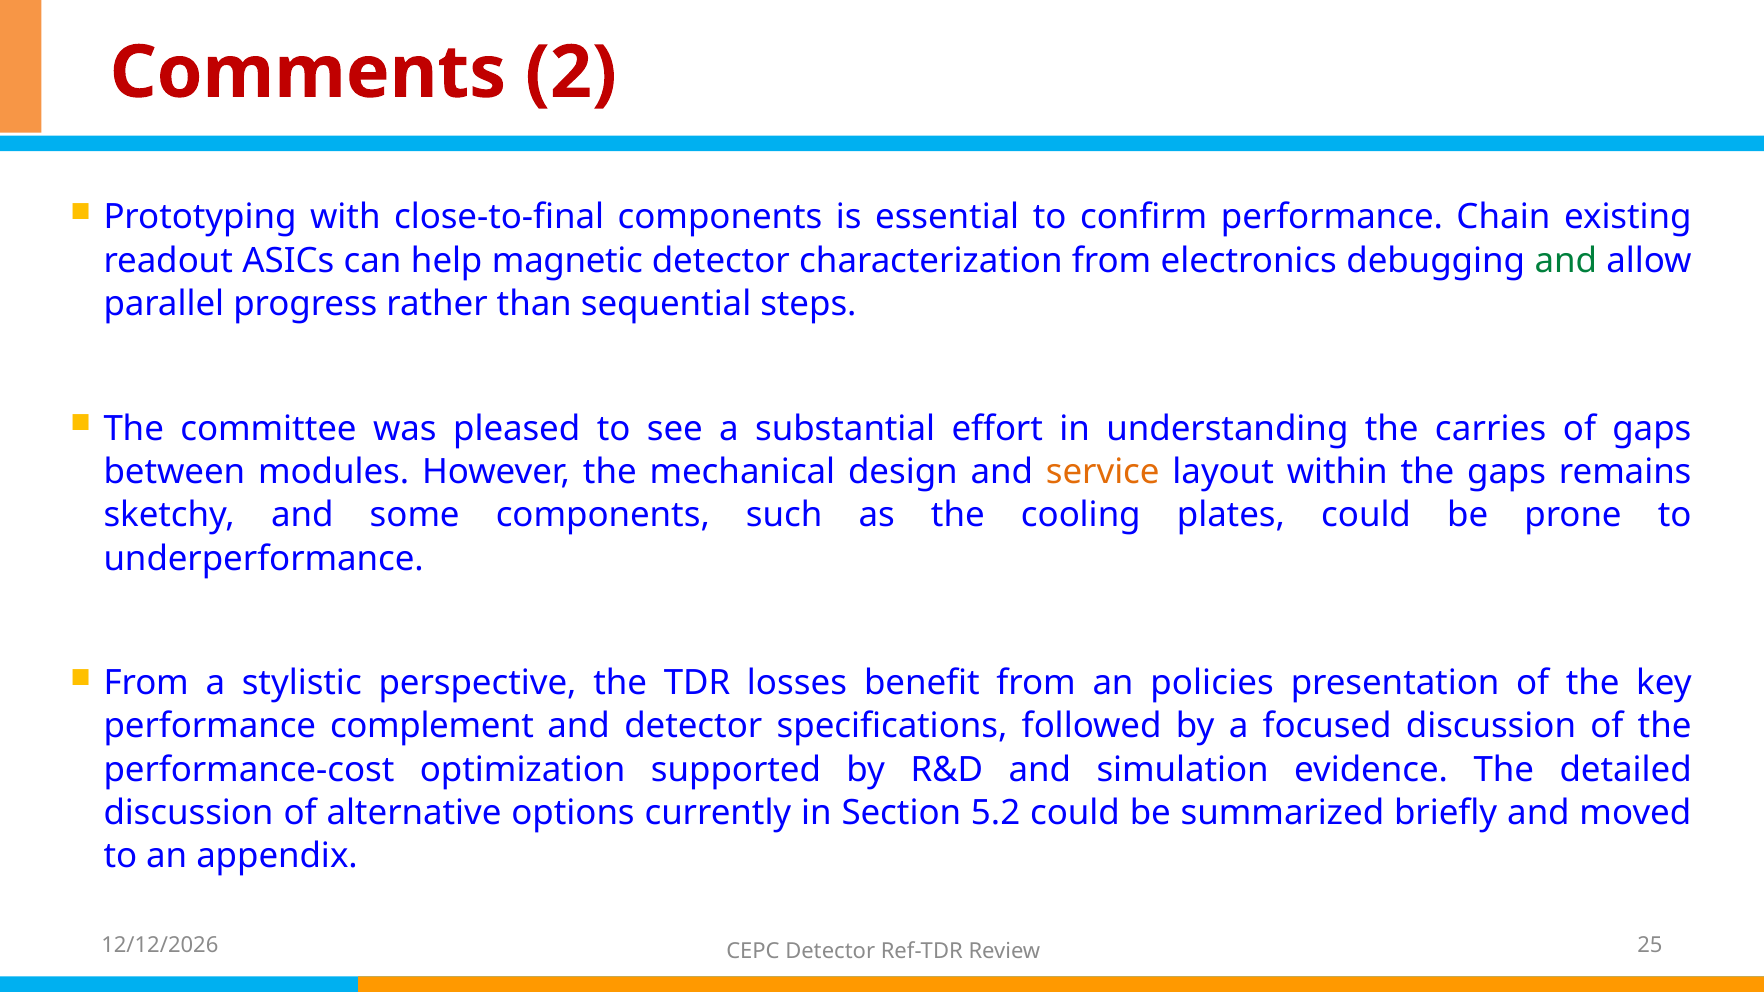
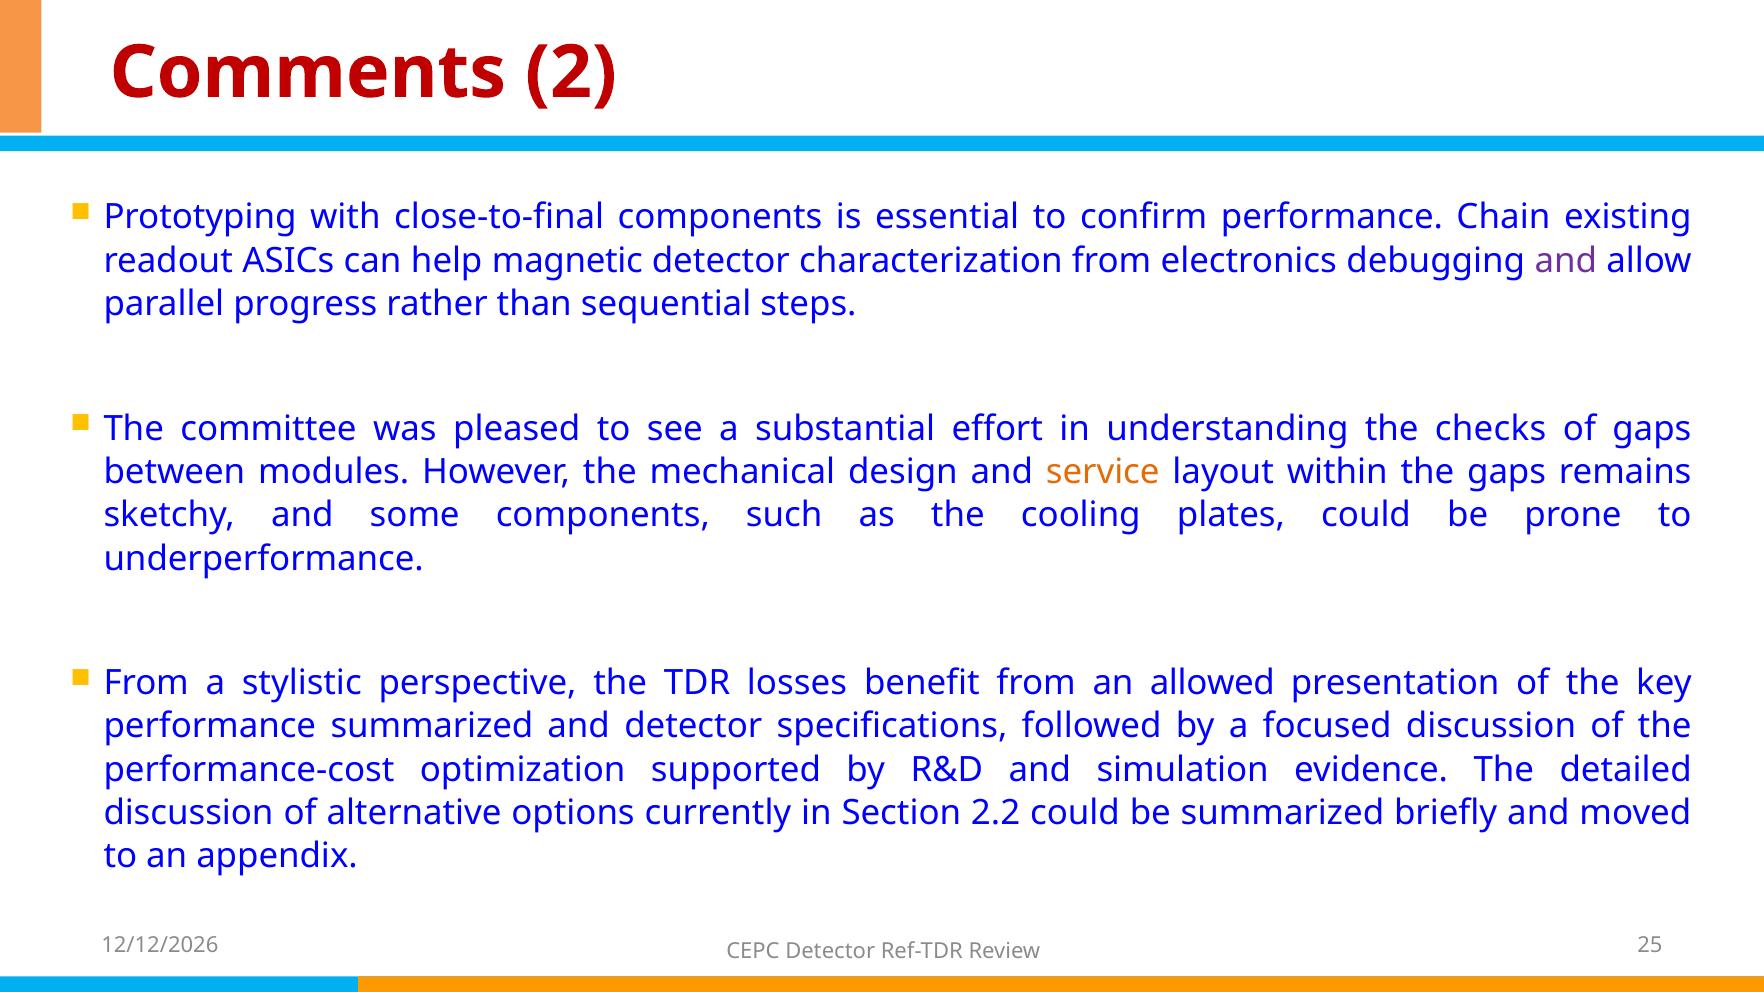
and at (1566, 261) colour: green -> purple
carries: carries -> checks
policies: policies -> allowed
performance complement: complement -> summarized
5.2: 5.2 -> 2.2
